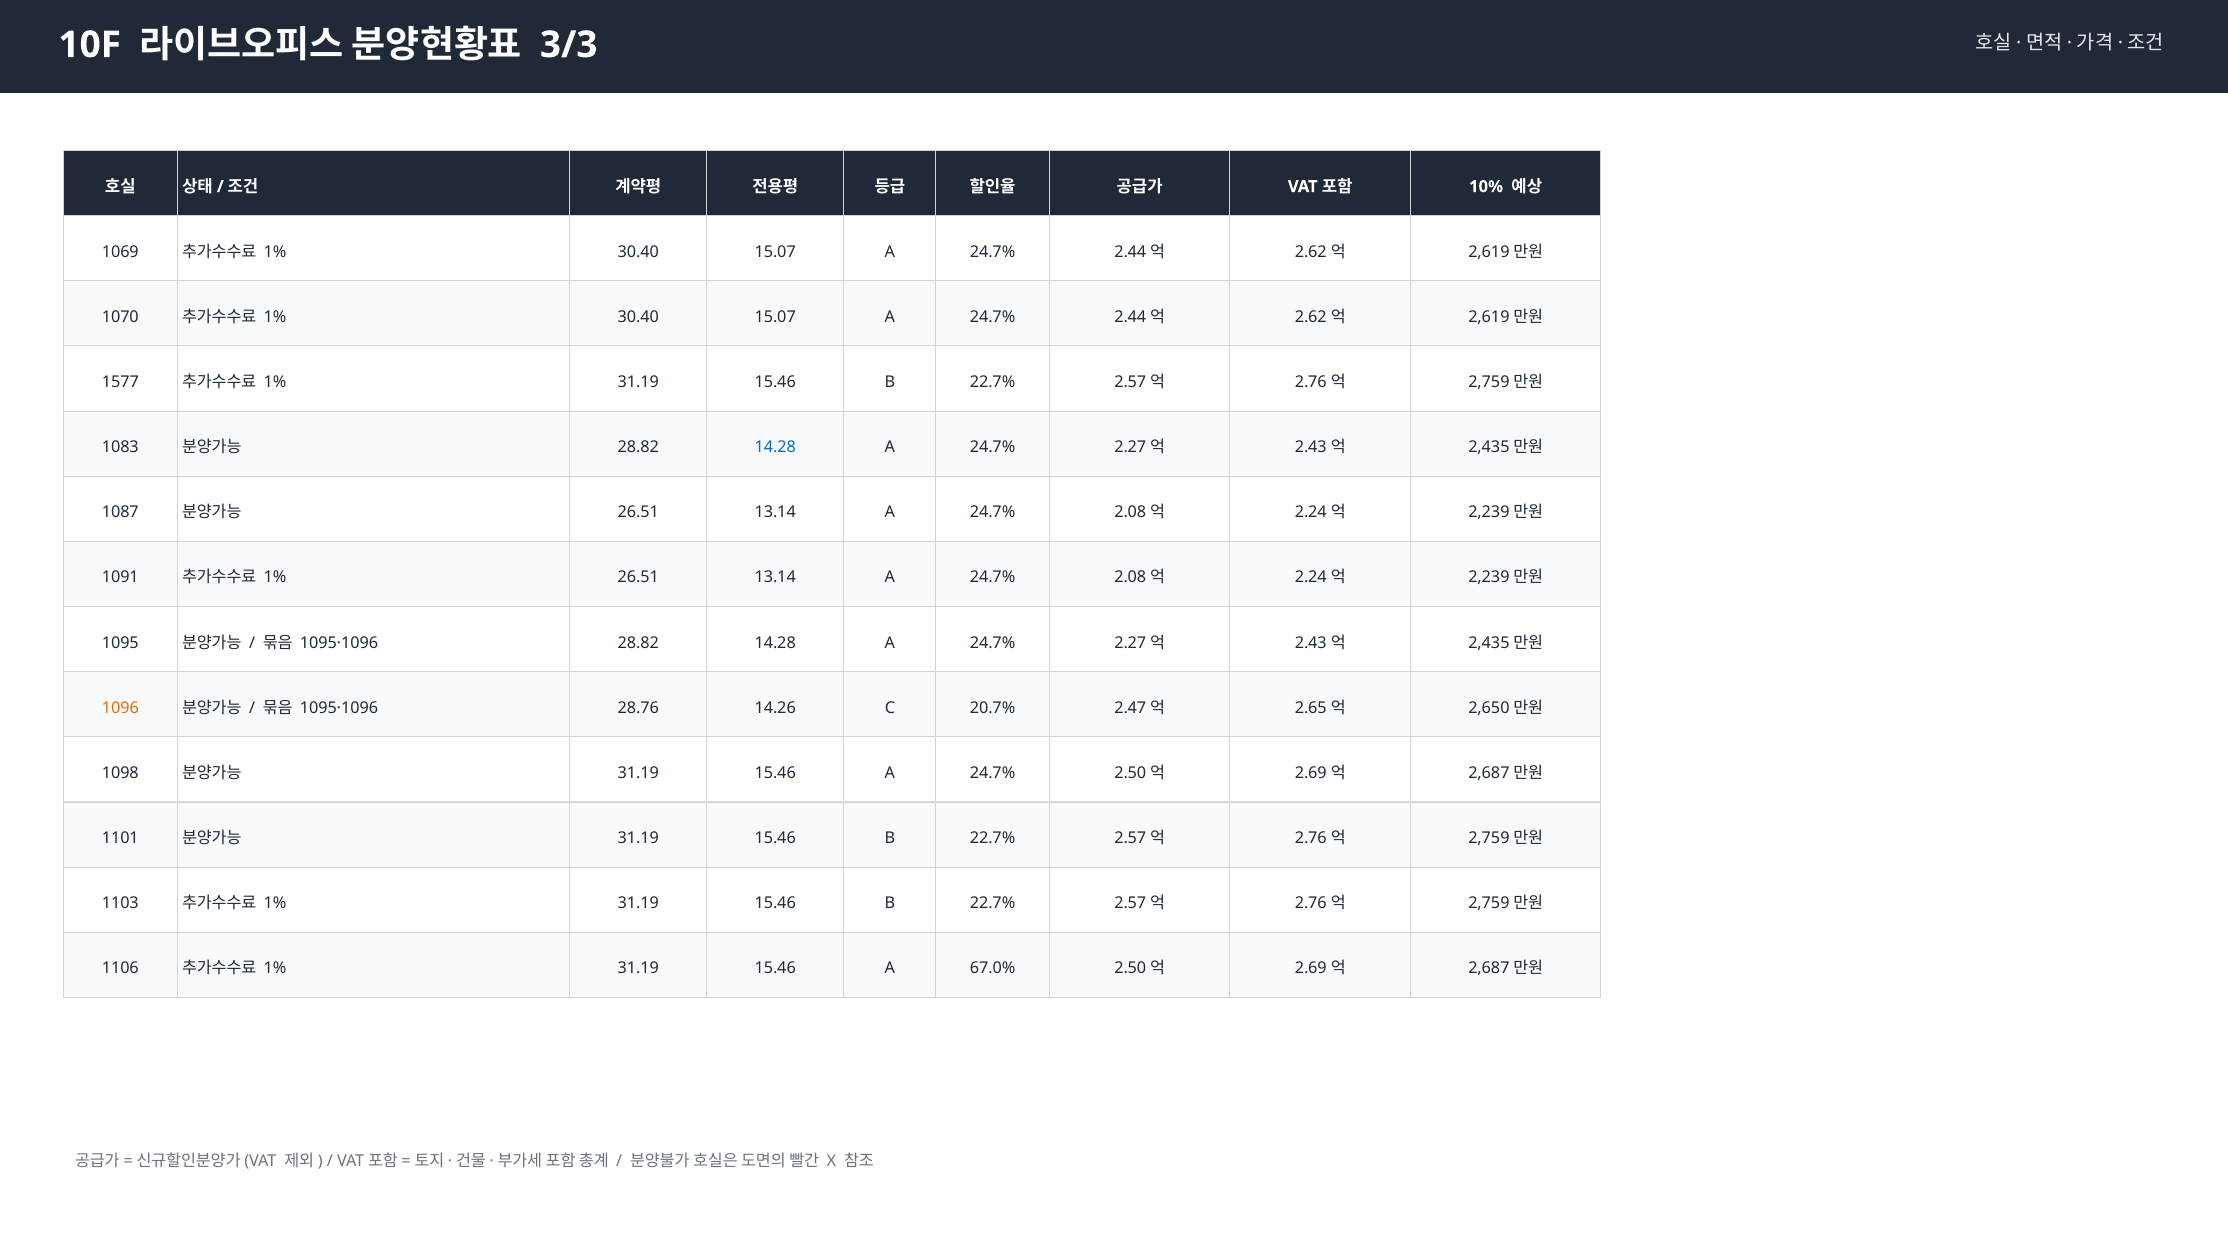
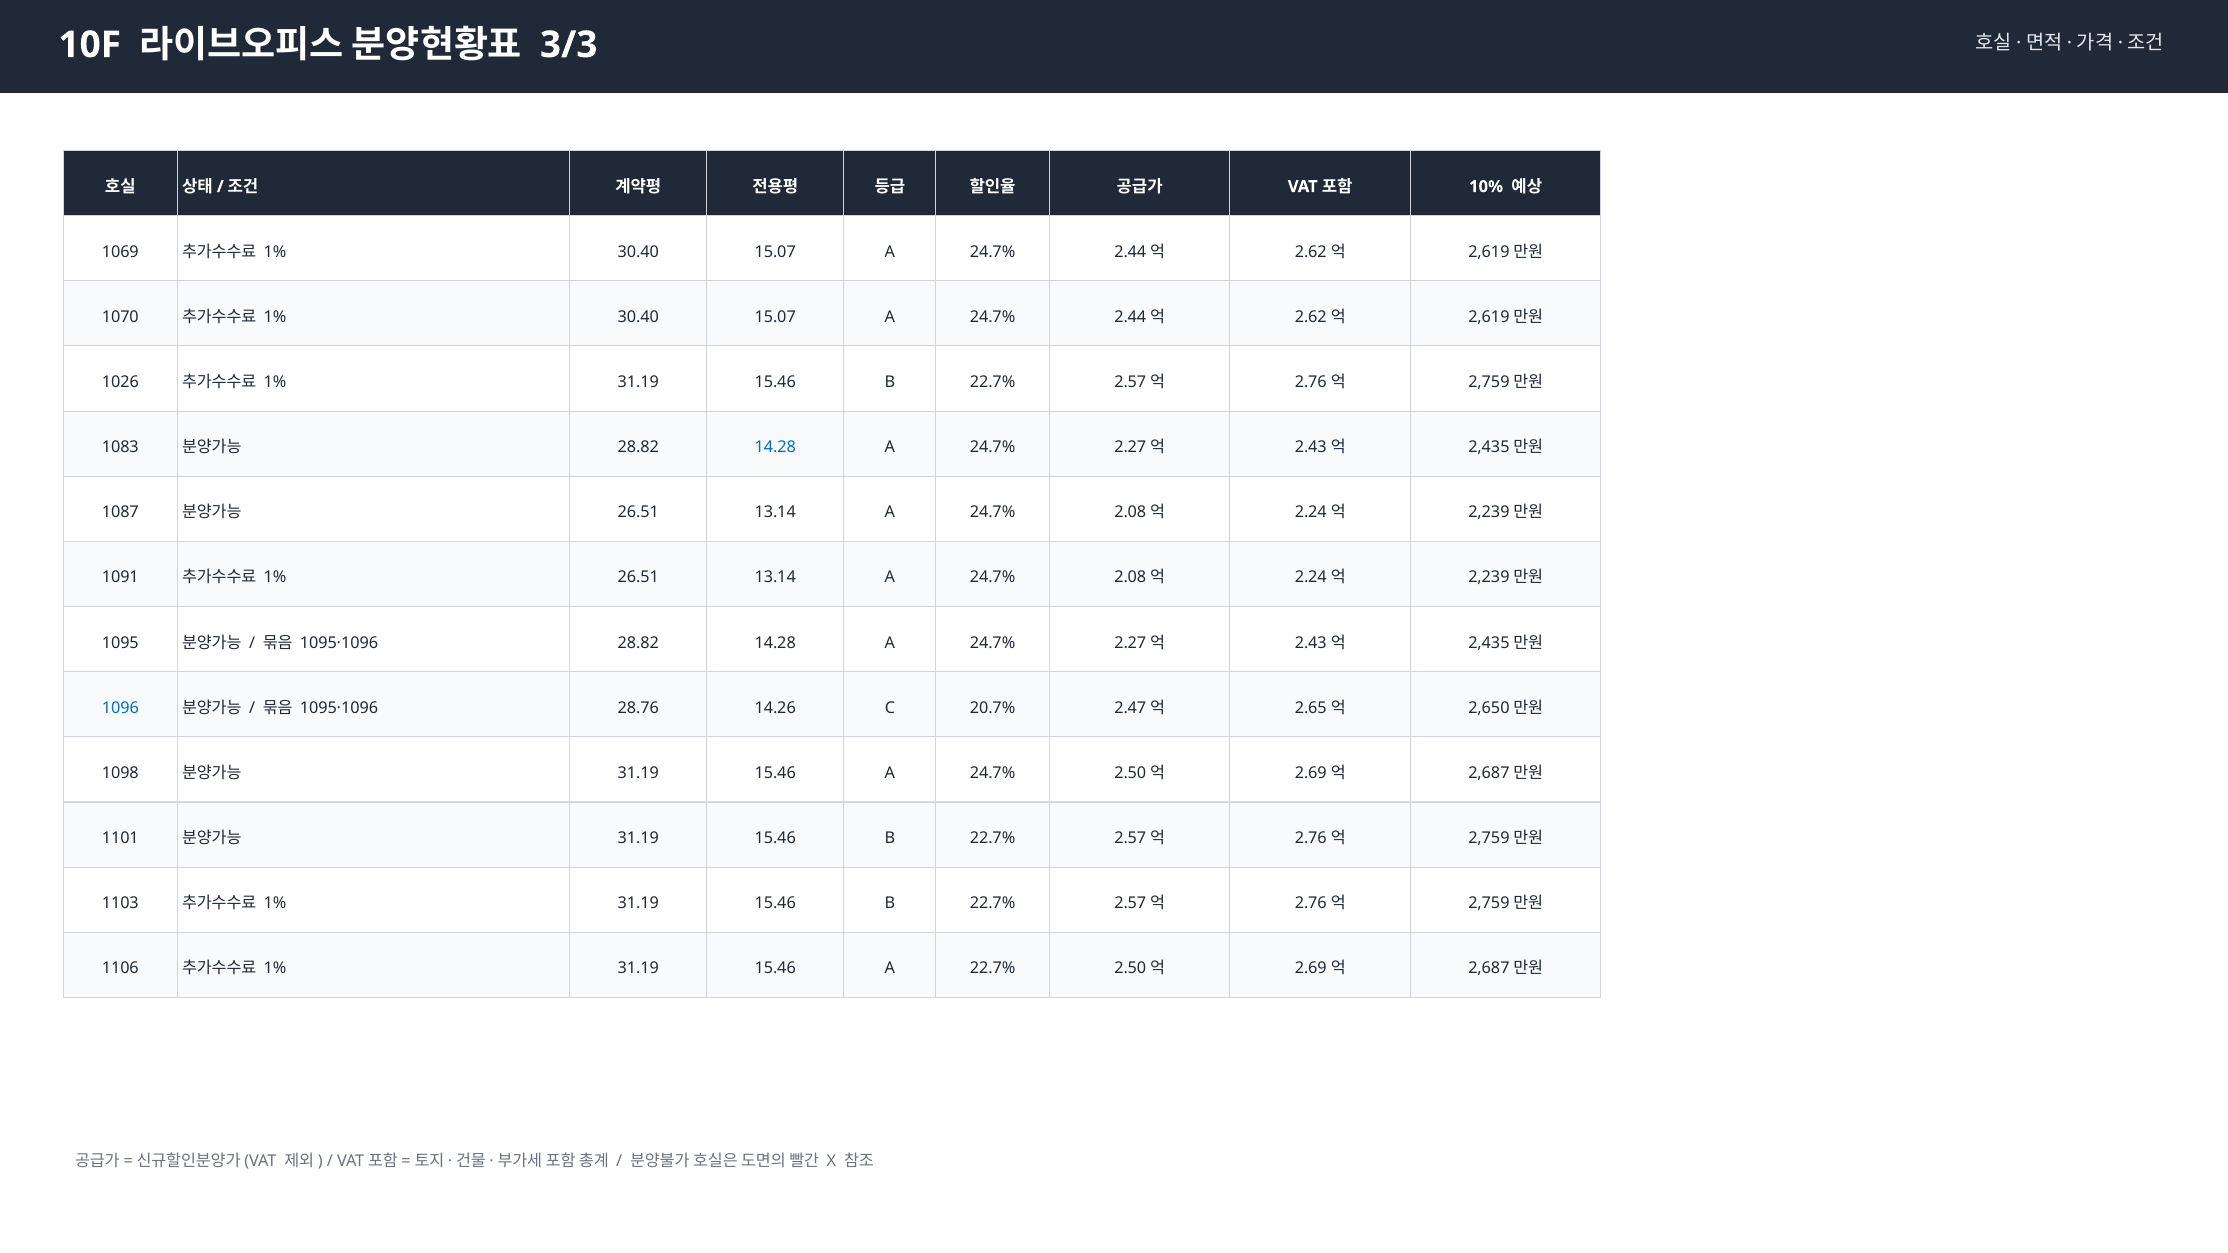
1577: 1577 -> 1026
1096 colour: orange -> blue
A 67.0%: 67.0% -> 22.7%
